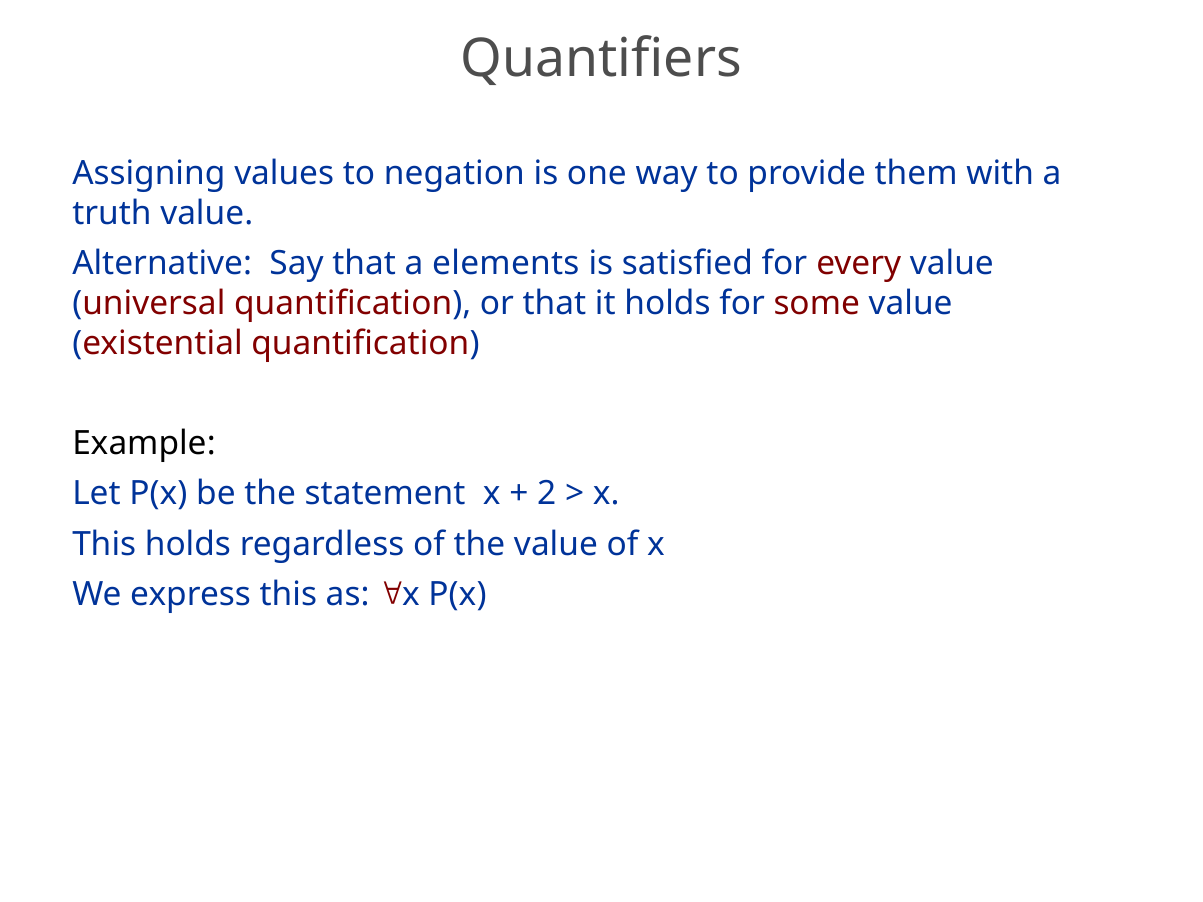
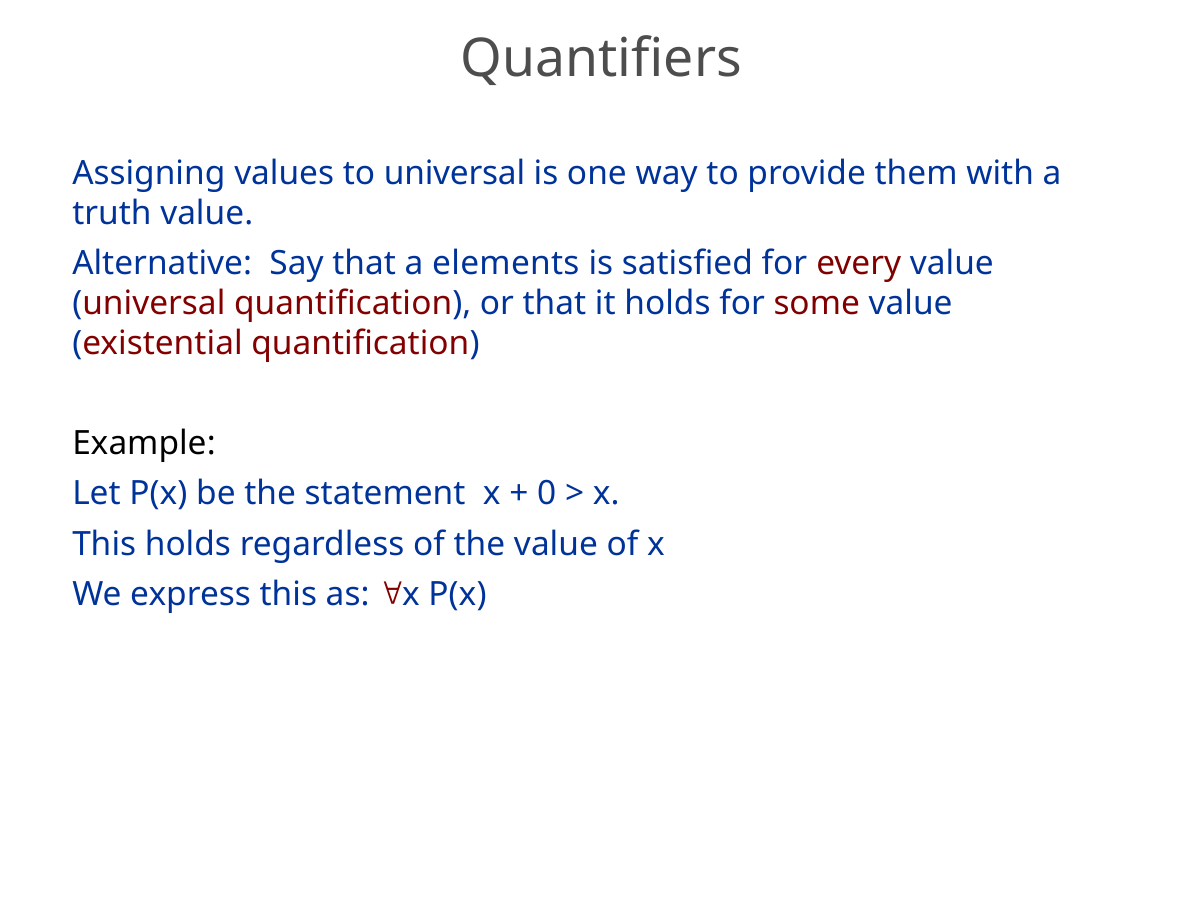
to negation: negation -> universal
2: 2 -> 0
